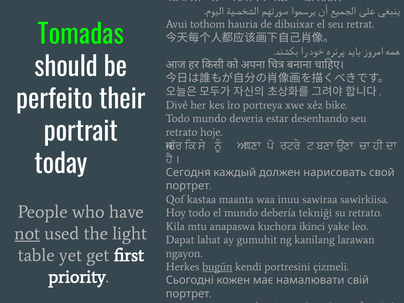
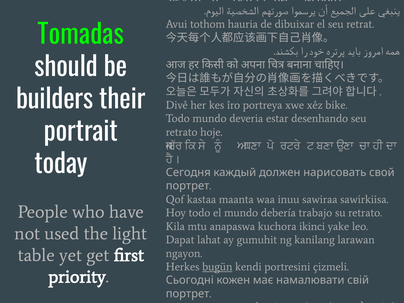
perfeito: perfeito -> builders
tekniği: tekniği -> trabajo
not underline: present -> none
